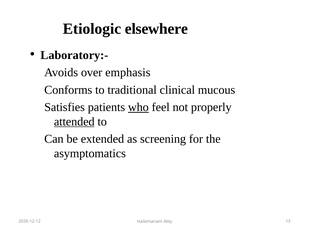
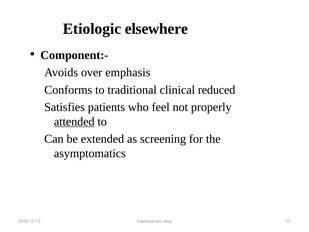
Laboratory:-: Laboratory:- -> Component:-
mucous: mucous -> reduced
who underline: present -> none
